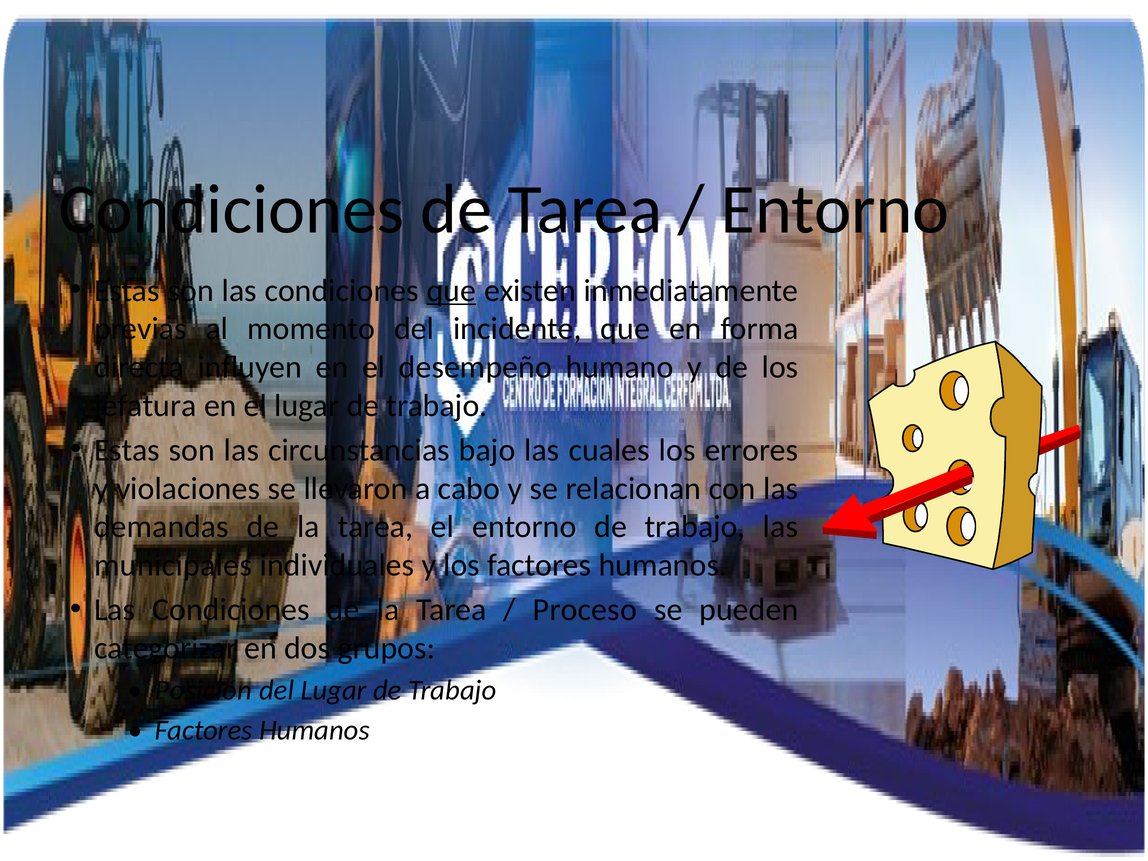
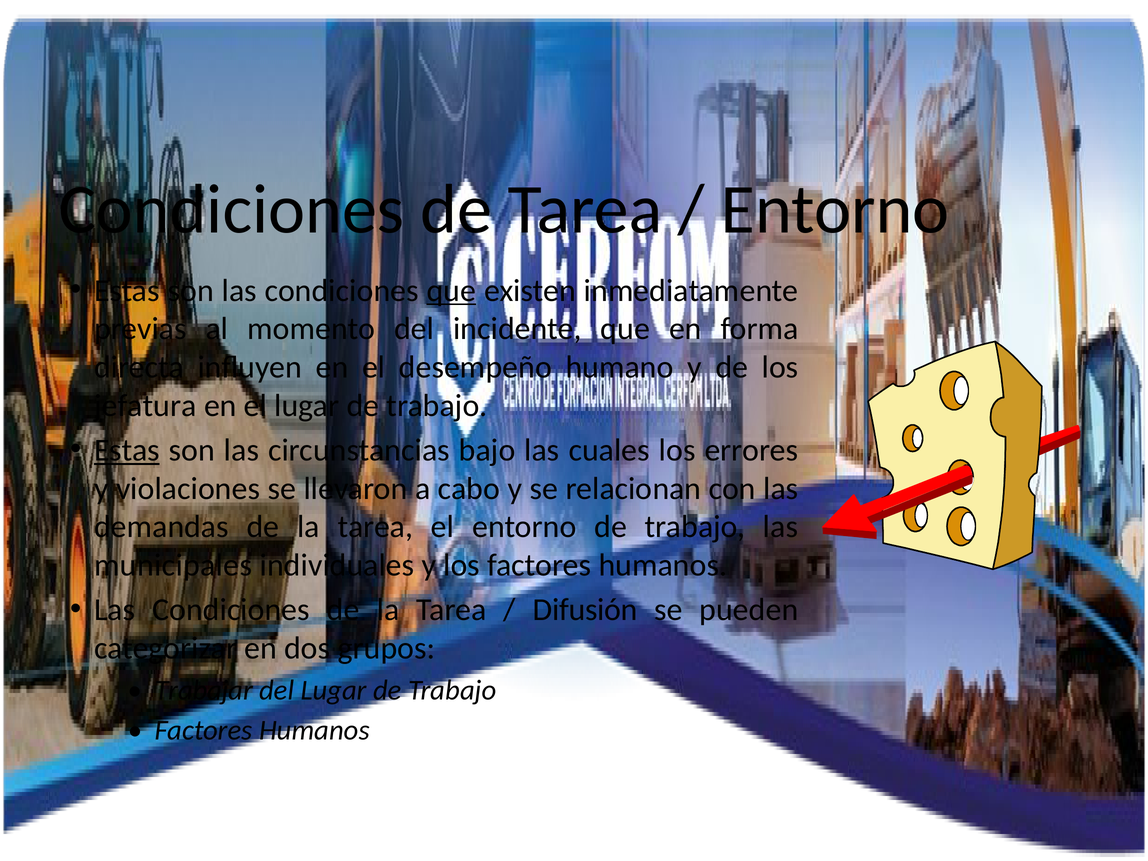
Estas at (127, 450) underline: none -> present
Proceso: Proceso -> Difusión
Posición: Posición -> Trabajar
